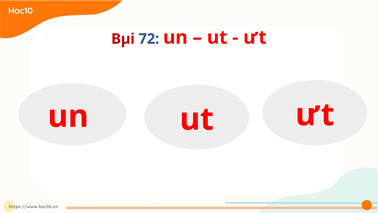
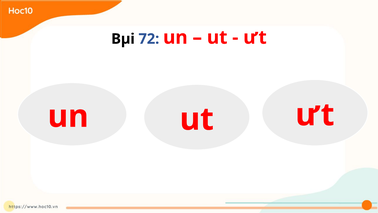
Bµi colour: red -> black
